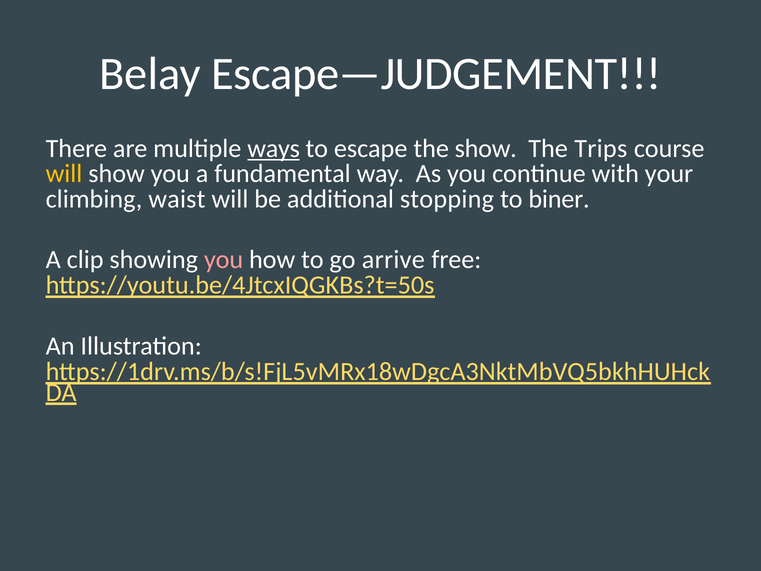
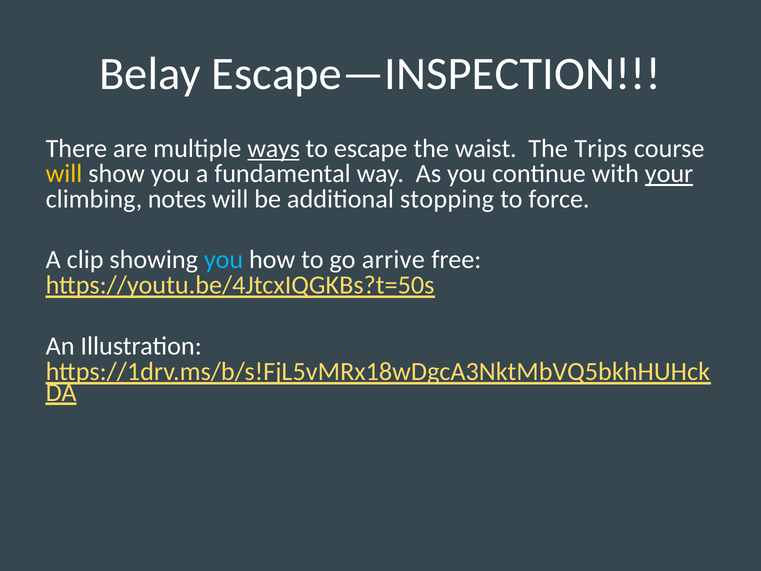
Escape—JUDGEMENT: Escape—JUDGEMENT -> Escape—INSPECTION
the show: show -> waist
your underline: none -> present
waist: waist -> notes
biner: biner -> force
you at (224, 260) colour: pink -> light blue
